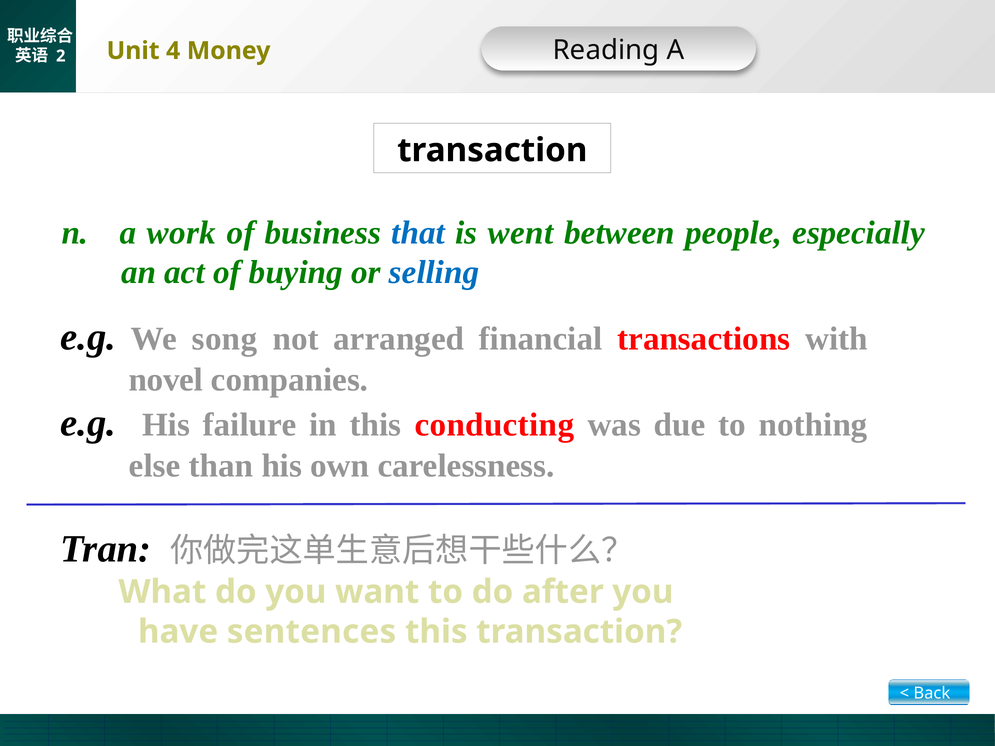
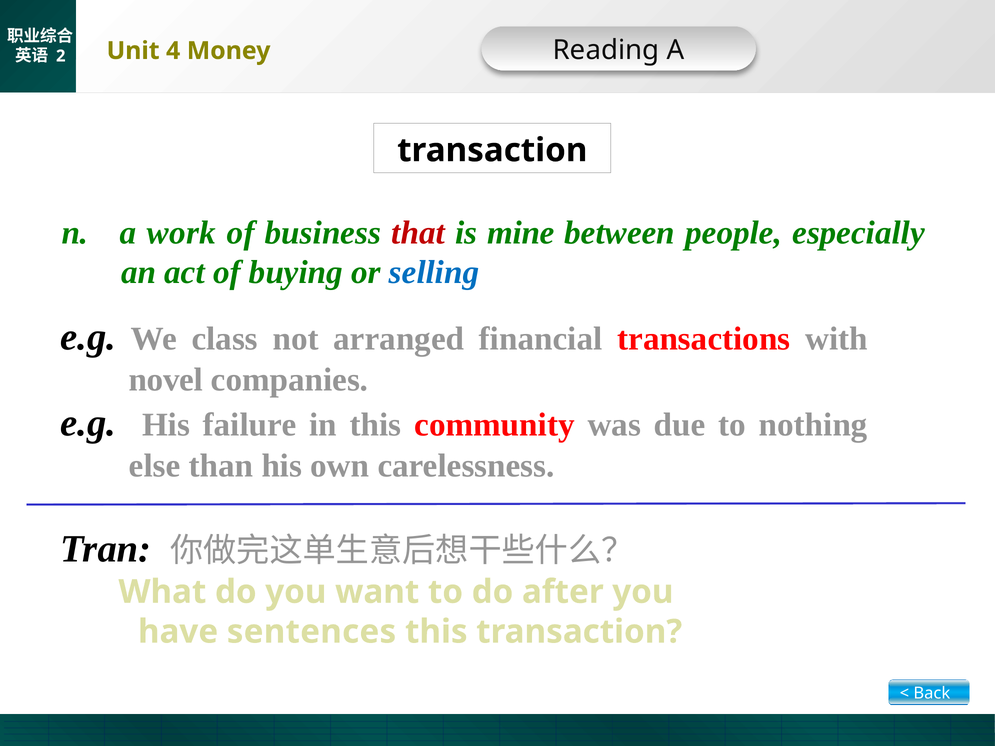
that colour: blue -> red
went: went -> mine
song: song -> class
conducting: conducting -> community
